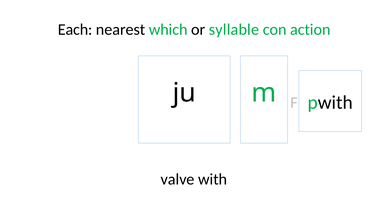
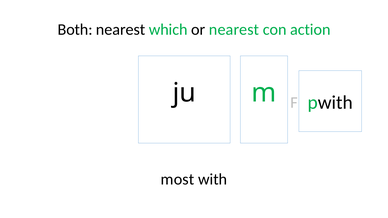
Each: Each -> Both
or syllable: syllable -> nearest
valve: valve -> most
